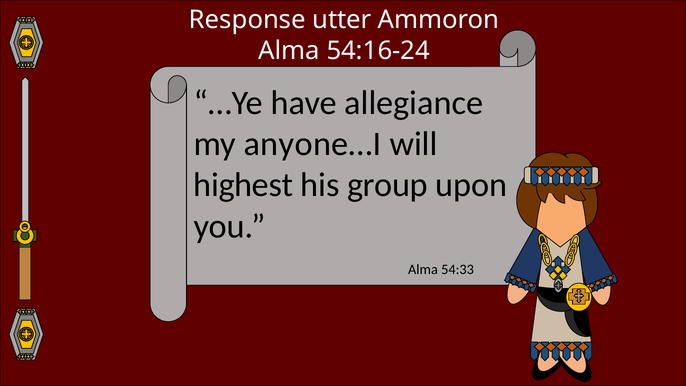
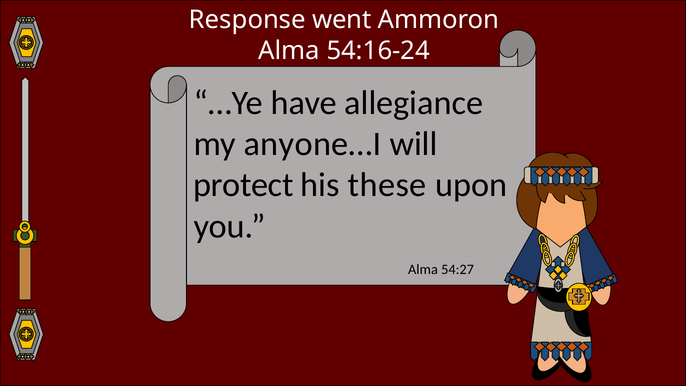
utter: utter -> went
highest: highest -> protect
group: group -> these
54:33: 54:33 -> 54:27
